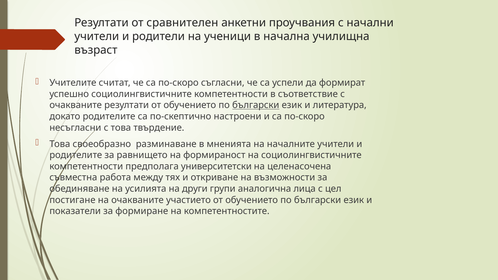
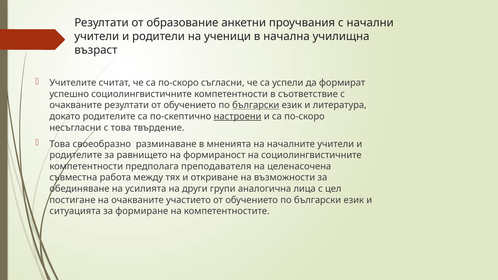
сравнителен: сравнителен -> образование
настроени underline: none -> present
университетски: университетски -> преподавателя
показатели: показатели -> ситуацията
